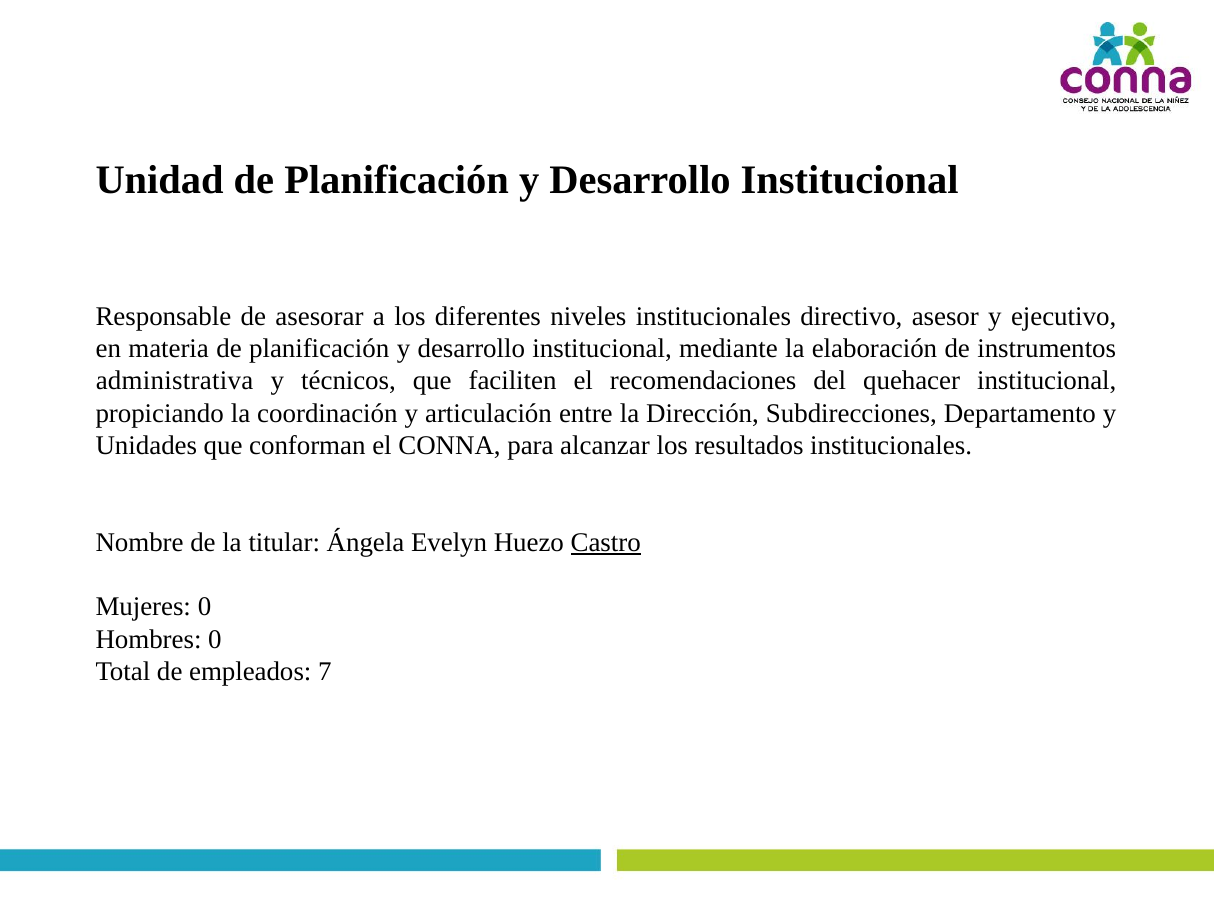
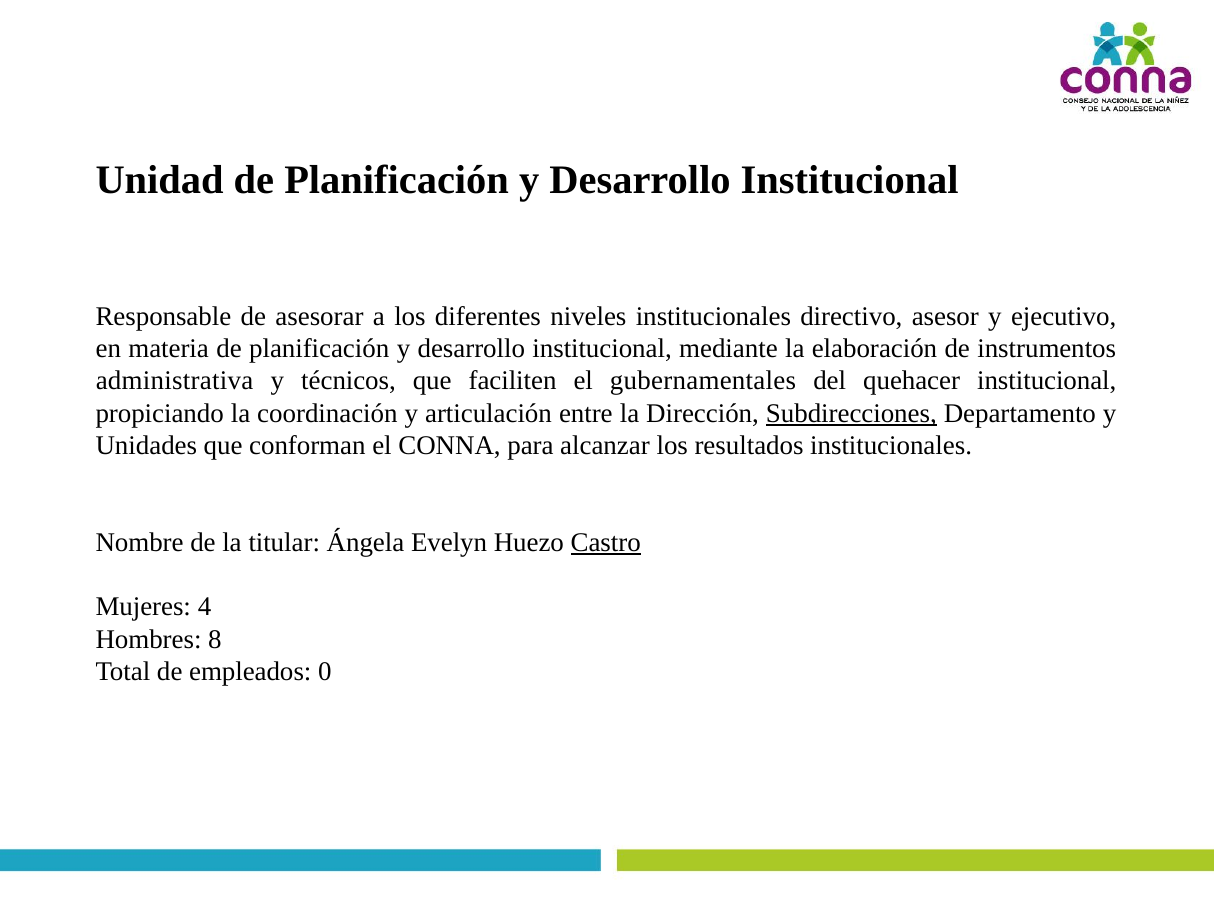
recomendaciones: recomendaciones -> gubernamentales
Subdirecciones underline: none -> present
Mujeres 0: 0 -> 4
Hombres 0: 0 -> 8
7: 7 -> 0
